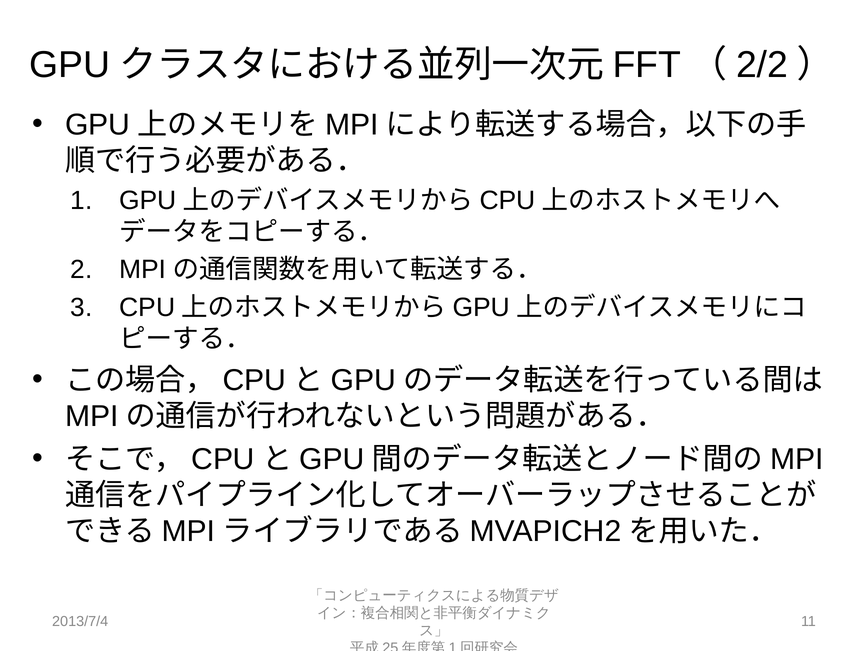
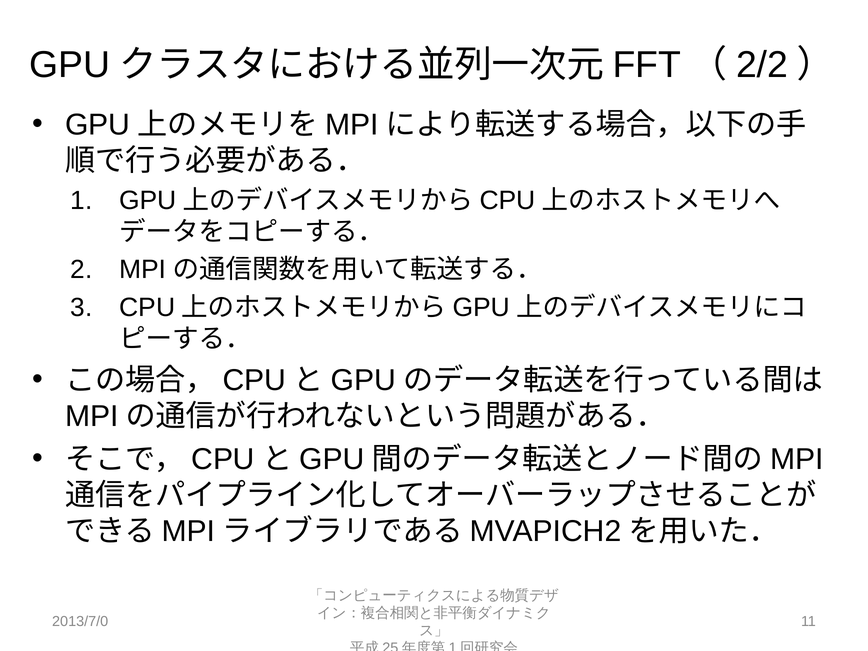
2013/7/4: 2013/7/4 -> 2013/7/0
